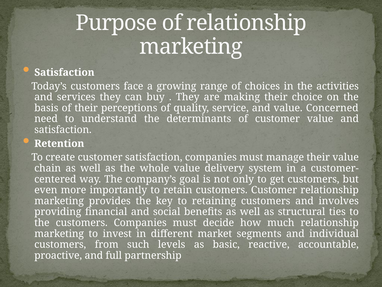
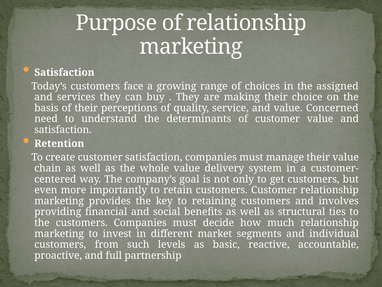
activities: activities -> assigned
